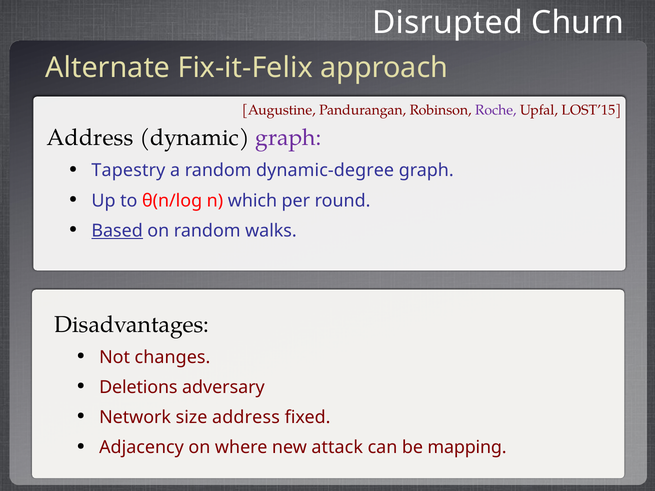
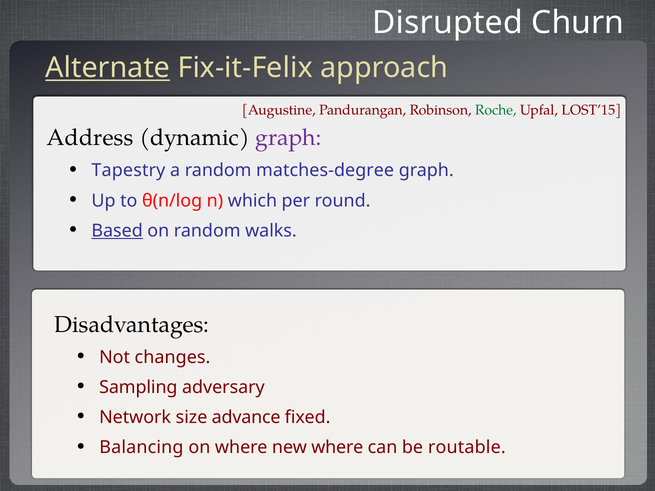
Alternate underline: none -> present
Roche colour: purple -> green
dynamic-degree: dynamic-degree -> matches-degree
Deletions: Deletions -> Sampling
size address: address -> advance
Adjacency: Adjacency -> Balancing
new attack: attack -> where
mapping: mapping -> routable
